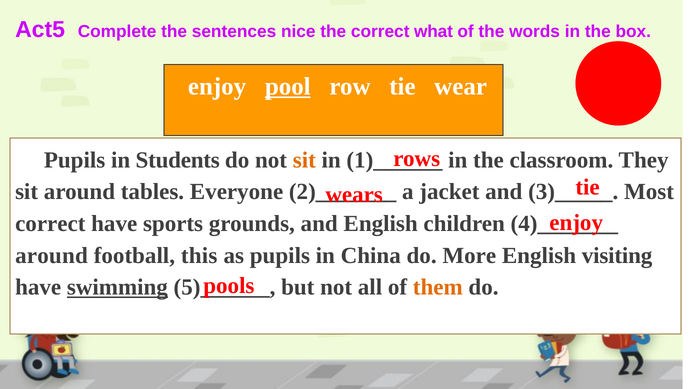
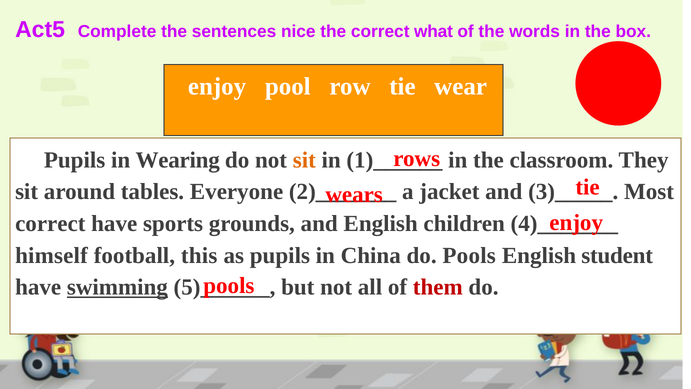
pool underline: present -> none
Students: Students -> Wearing
around at (51, 255): around -> himself
do More: More -> Pools
visiting: visiting -> student
them colour: orange -> red
